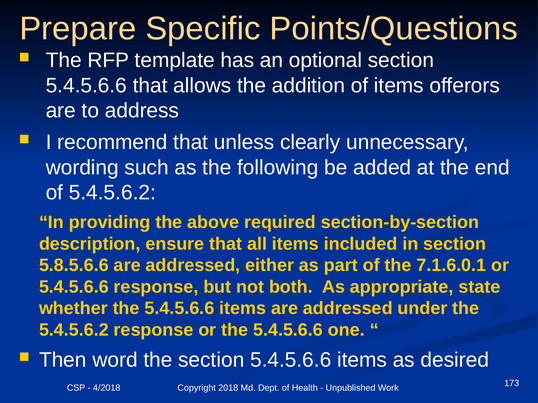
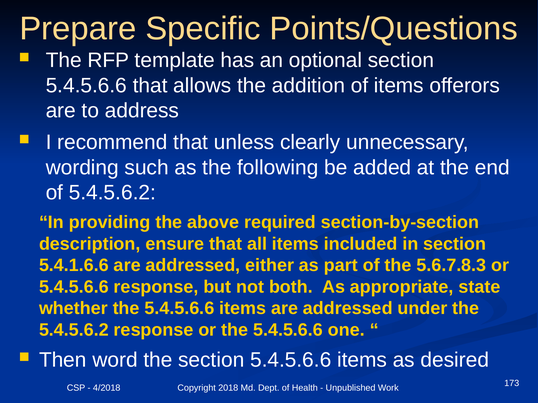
5.8.5.6.6: 5.8.5.6.6 -> 5.4.1.6.6
7.1.6.0.1: 7.1.6.0.1 -> 5.6.7.8.3
